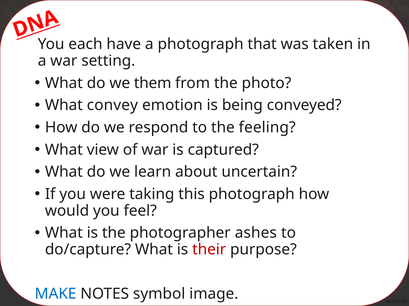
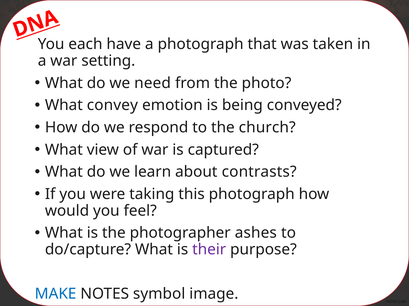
them: them -> need
feeling: feeling -> church
uncertain: uncertain -> contrasts
their colour: red -> purple
